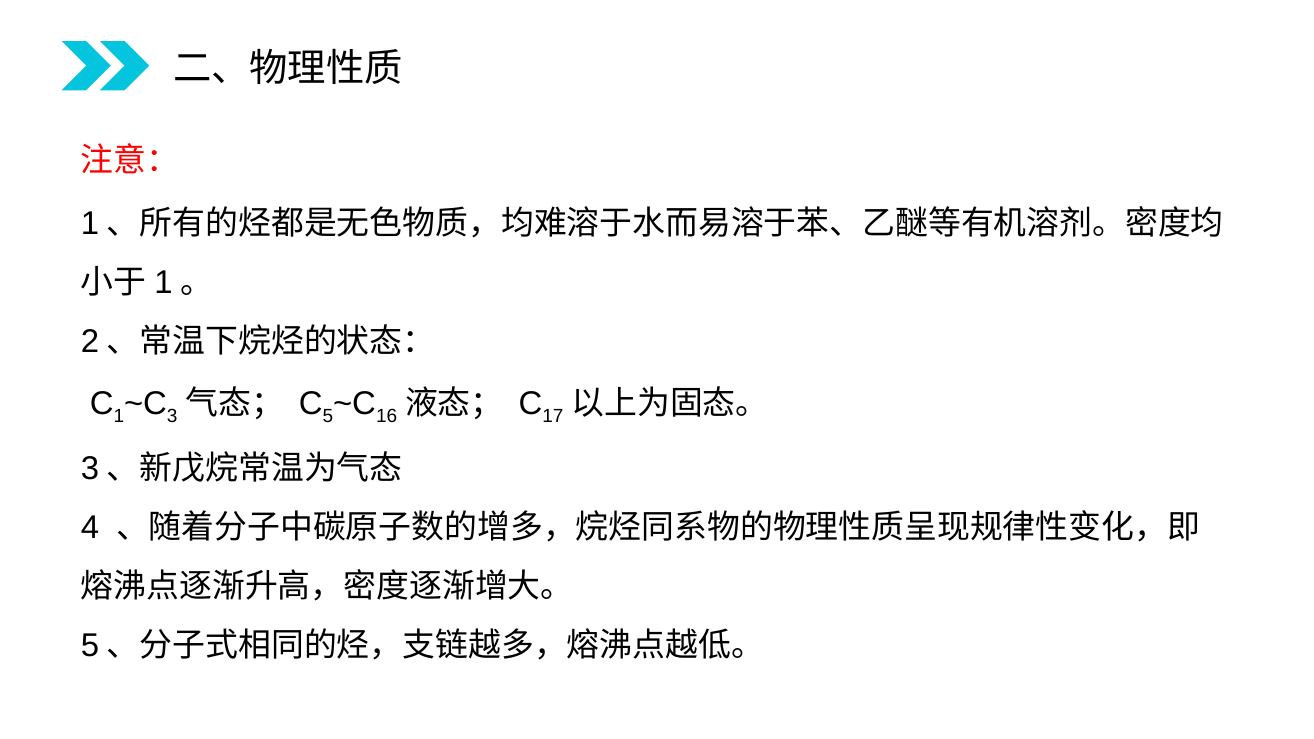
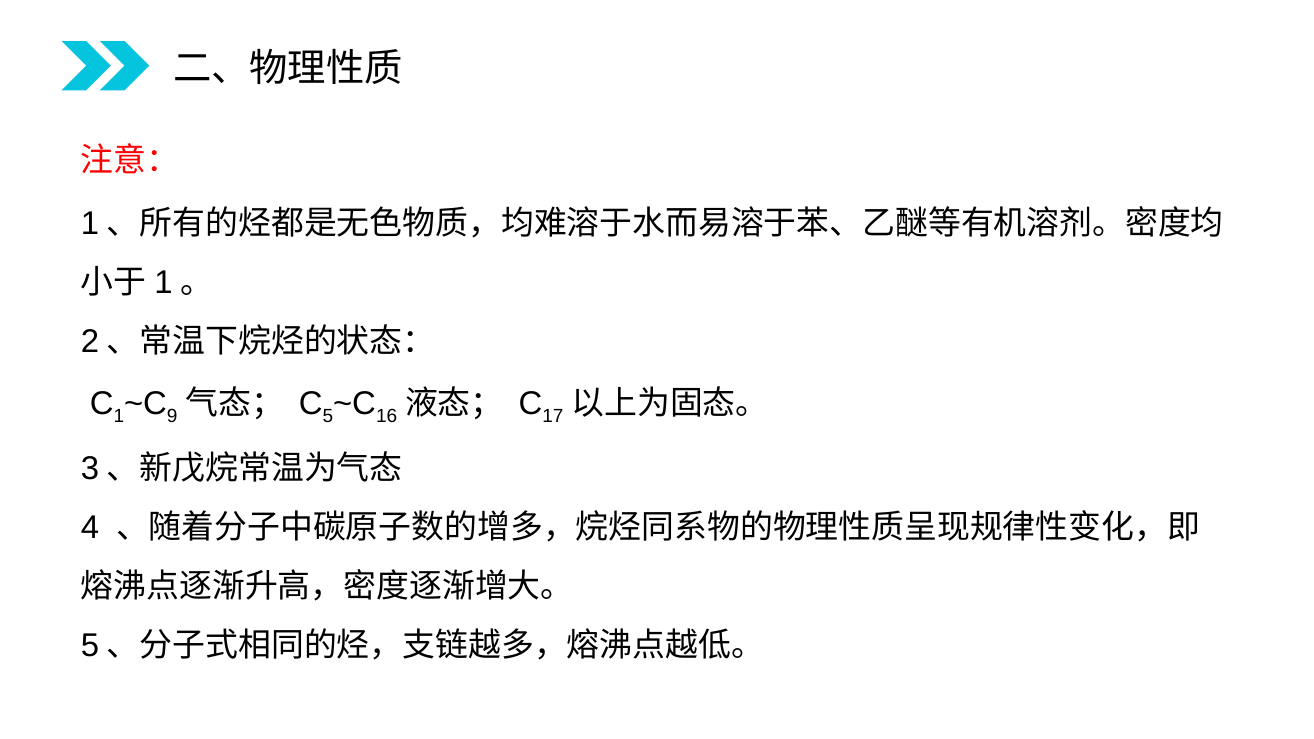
3: 3 -> 9
